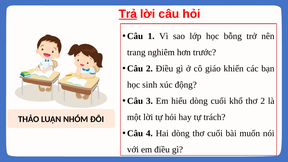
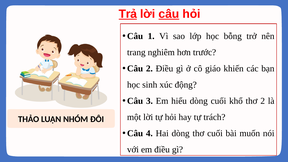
câu at (169, 14) underline: none -> present
